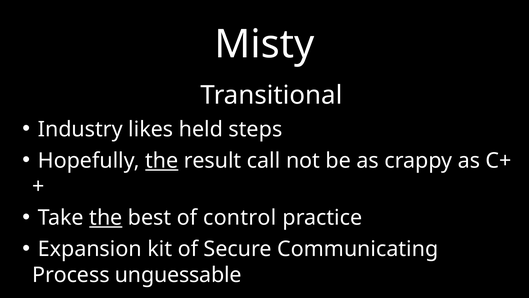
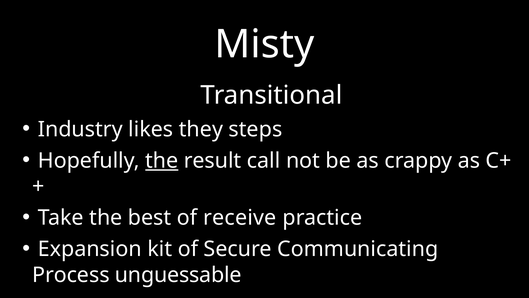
held: held -> they
the at (106, 217) underline: present -> none
control: control -> receive
